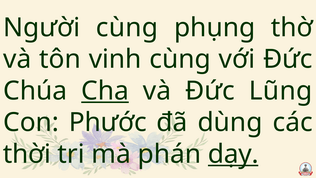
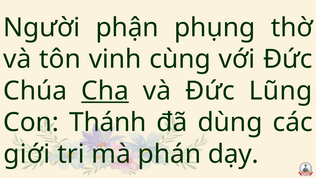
Người cùng: cùng -> phận
Phước: Phước -> Thánh
thời: thời -> giới
dạy underline: present -> none
